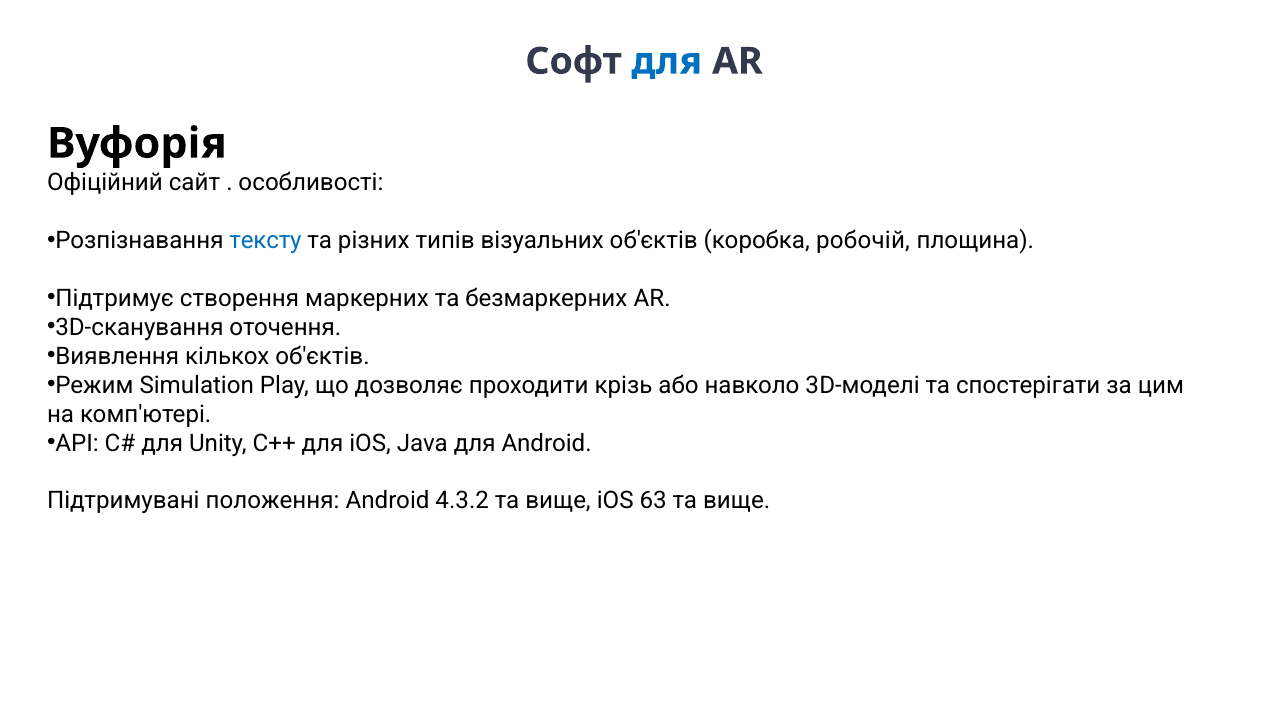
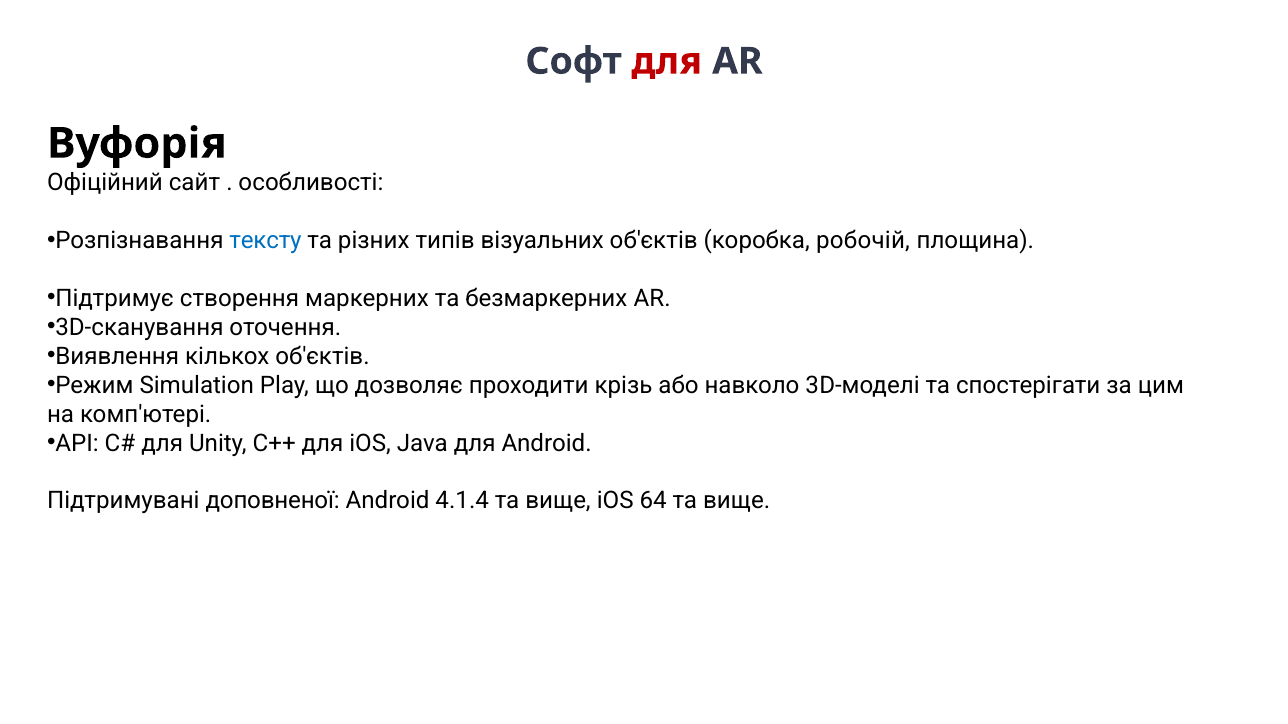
для at (667, 61) colour: blue -> red
положення: положення -> доповненої
4.3.2: 4.3.2 -> 4.1.4
63: 63 -> 64
